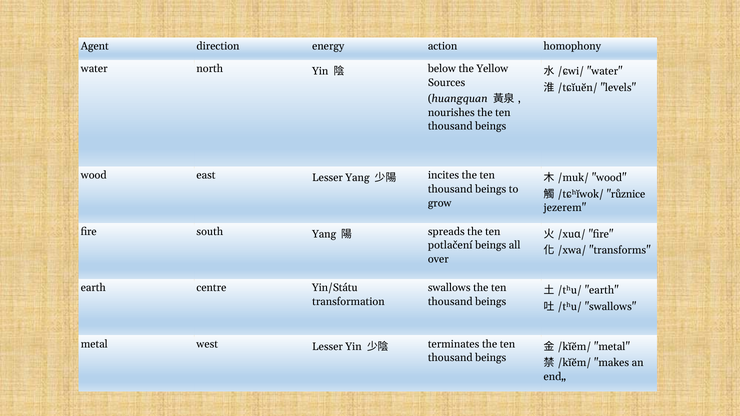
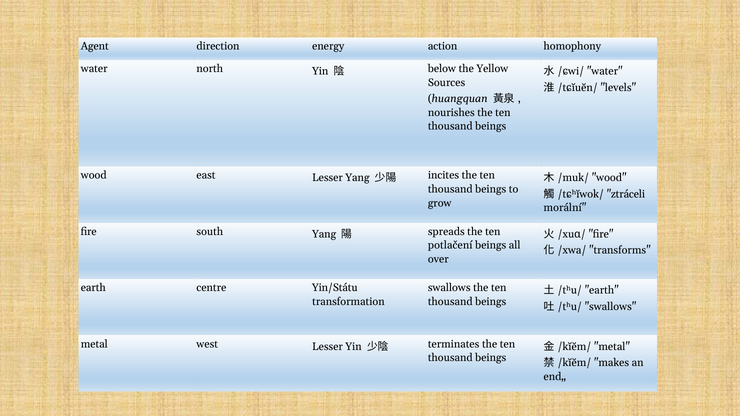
různice: různice -> ztráceli
jezerem: jezerem -> morální
